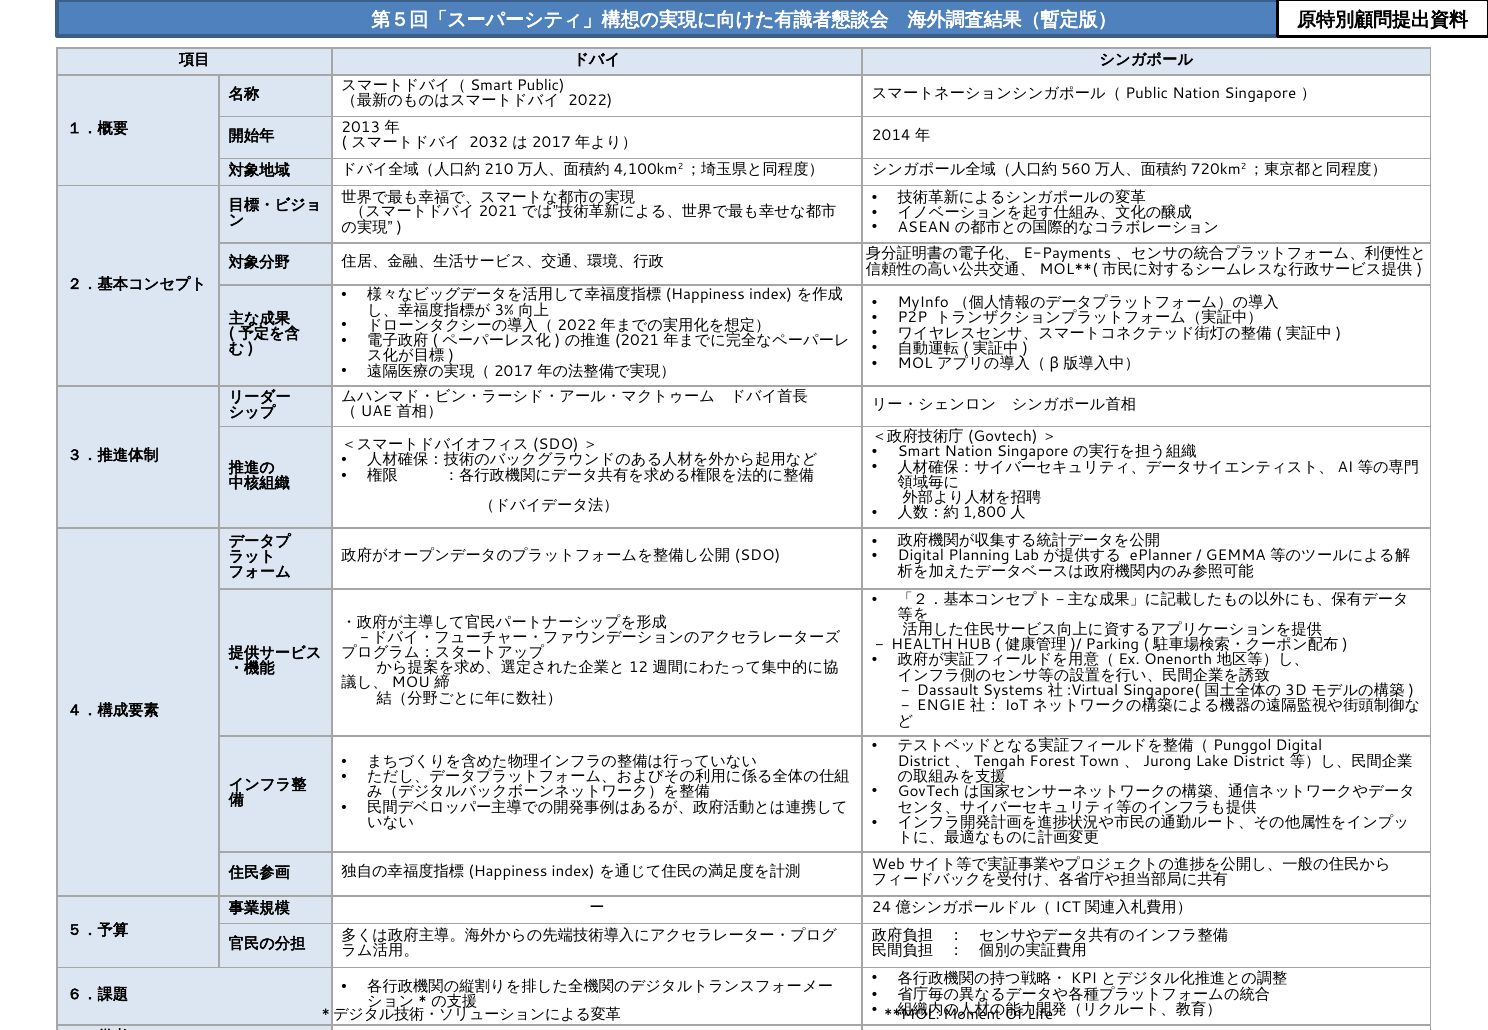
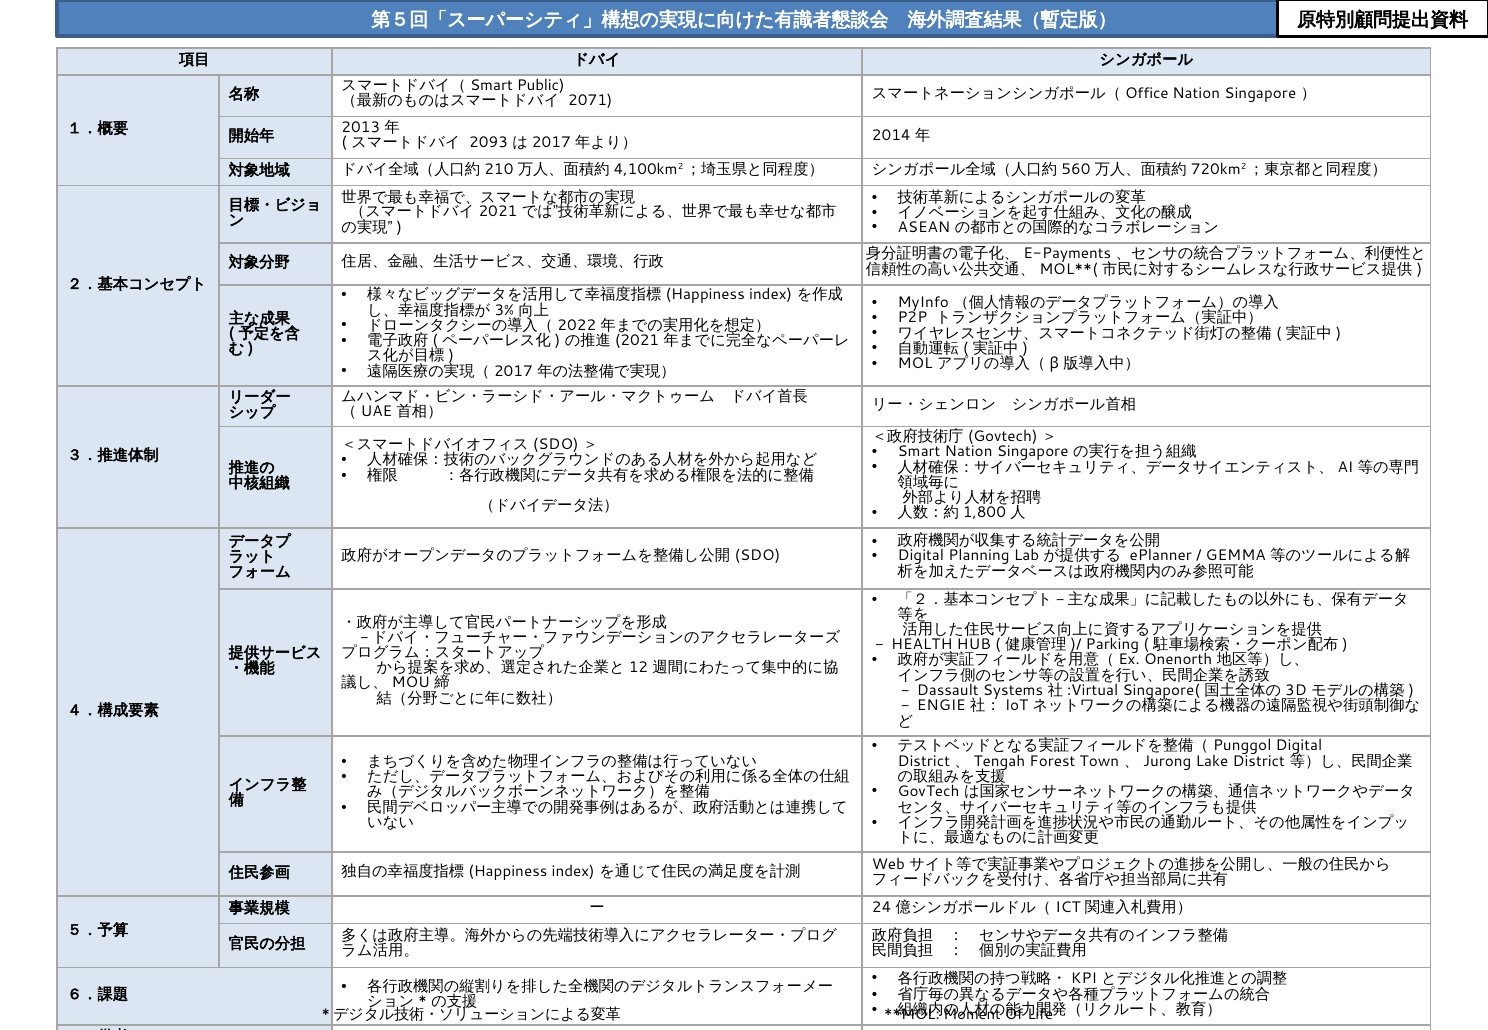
2022 at (590, 101): 2022 -> 2071
Public at (1147, 93): Public -> Office
2032: 2032 -> 2093
